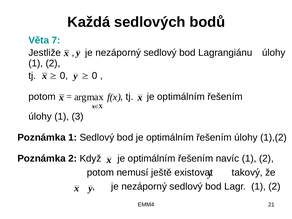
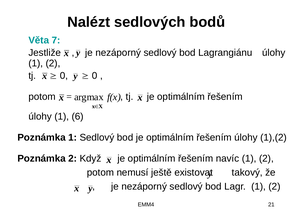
Každá: Každá -> Nalézt
3: 3 -> 6
